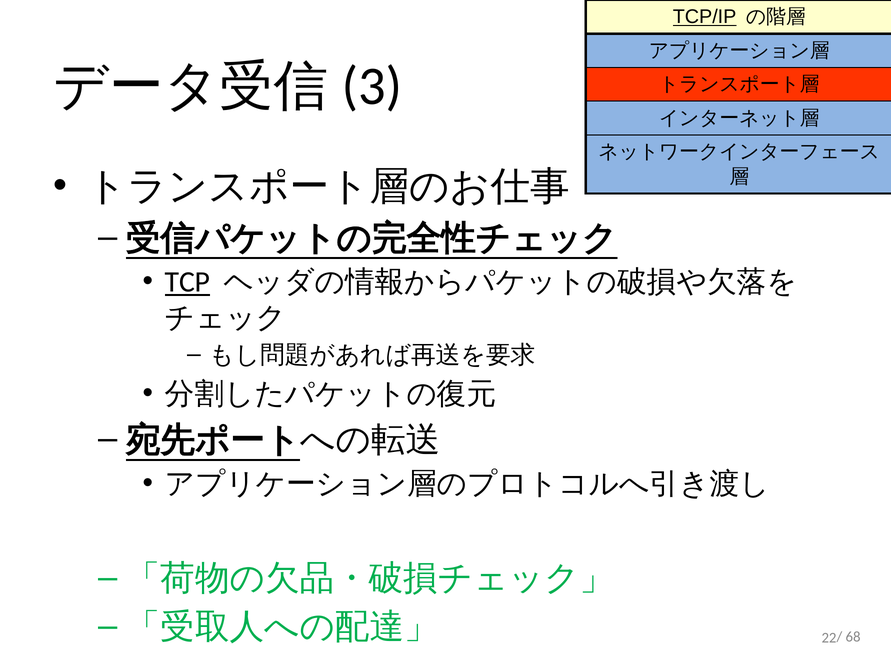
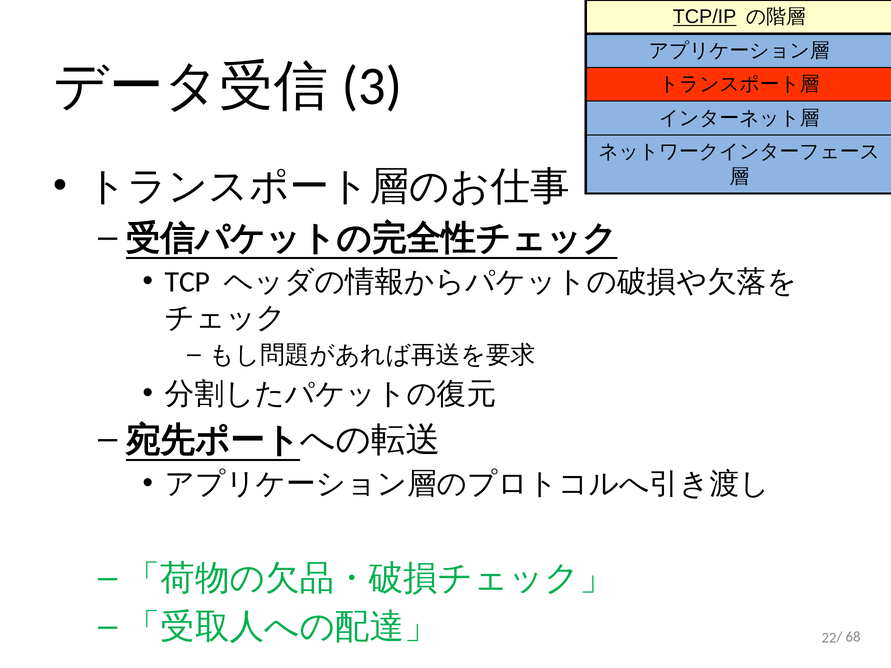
TCP underline: present -> none
